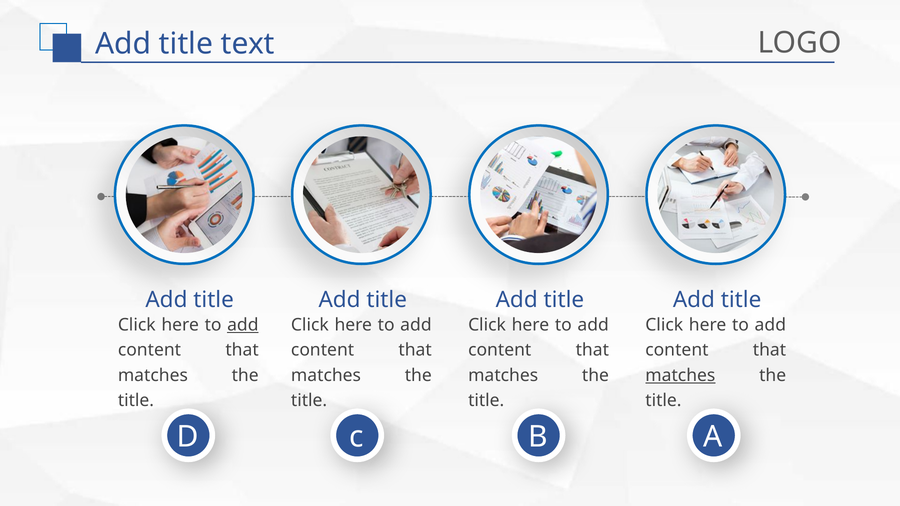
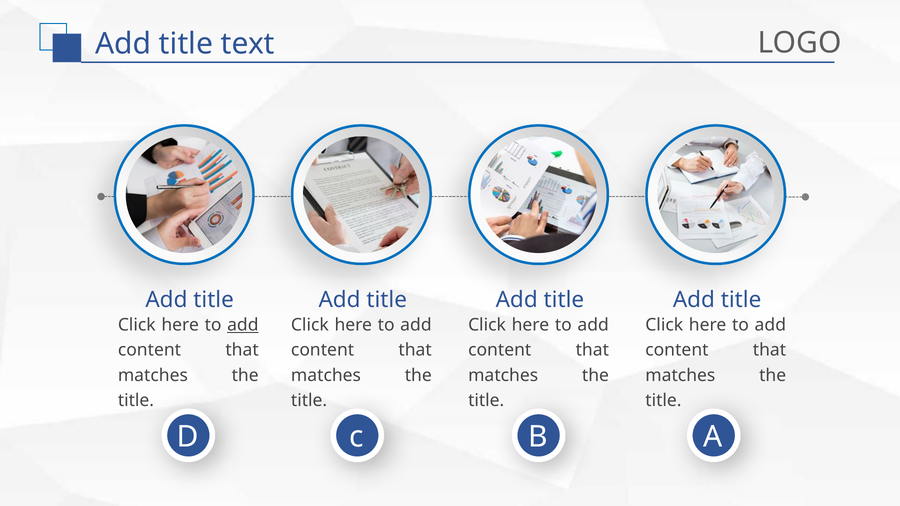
matches at (680, 376) underline: present -> none
